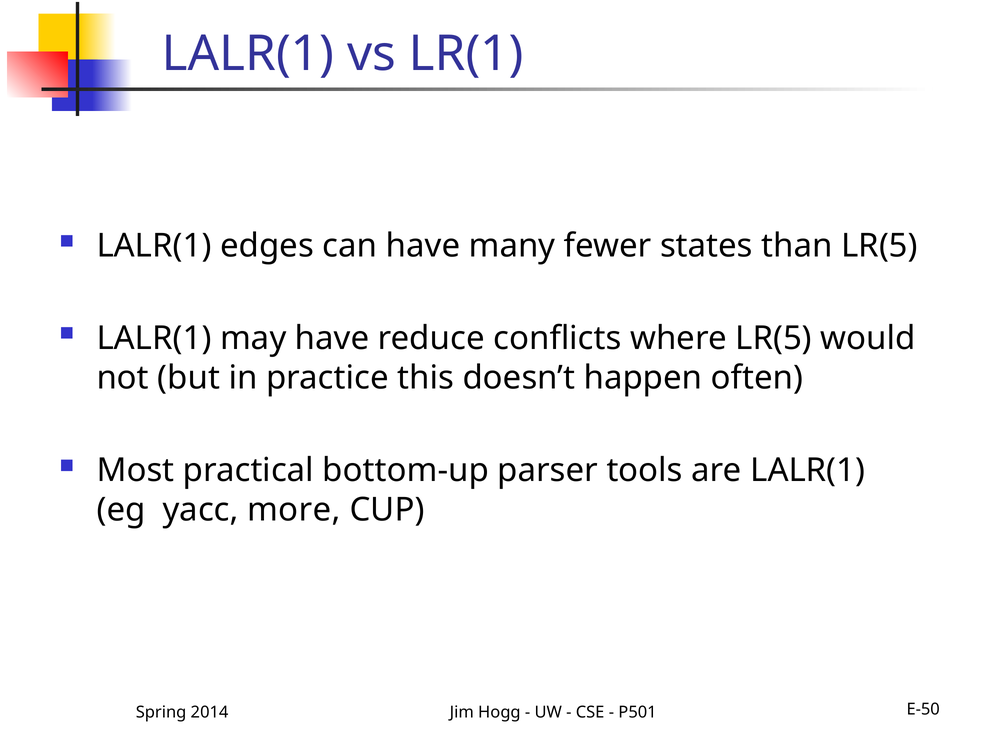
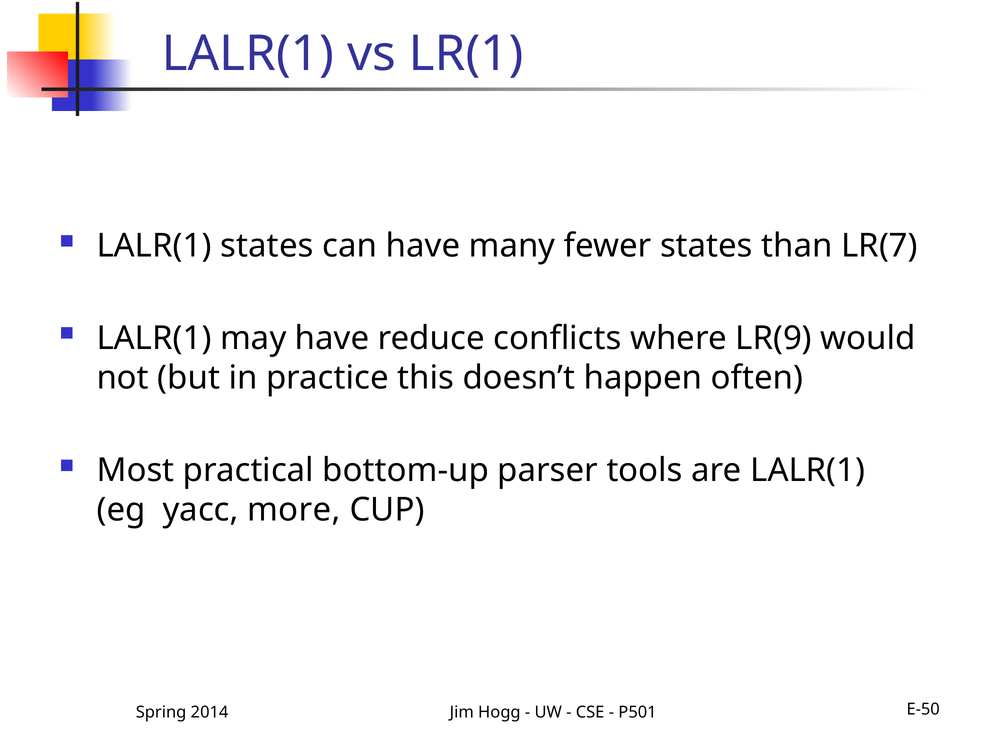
LALR(1 edges: edges -> states
than LR(5: LR(5 -> LR(7
where LR(5: LR(5 -> LR(9
